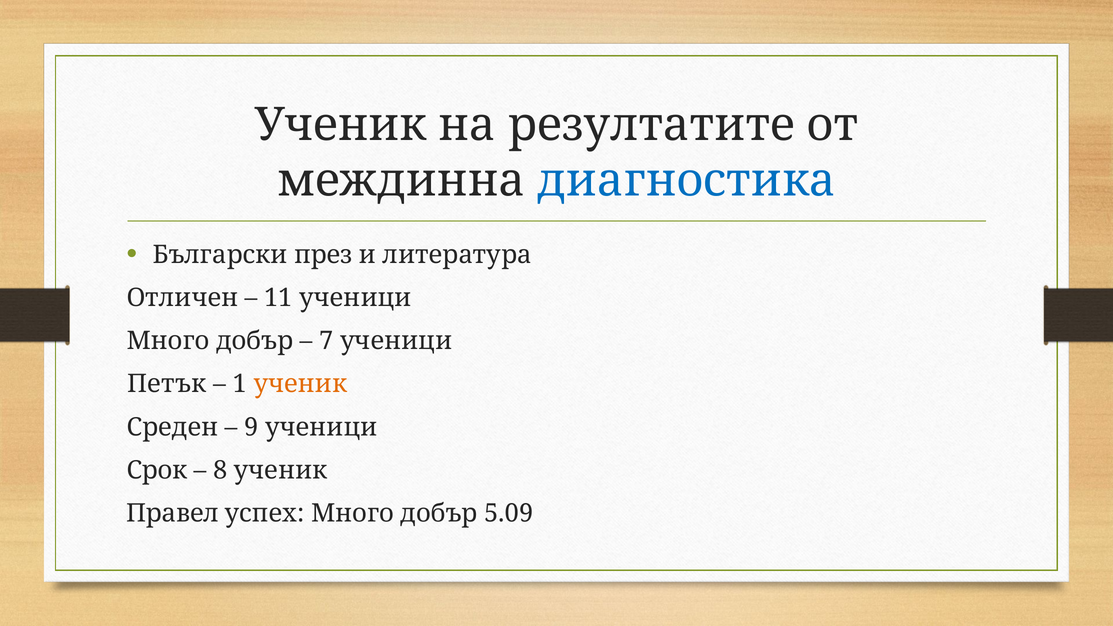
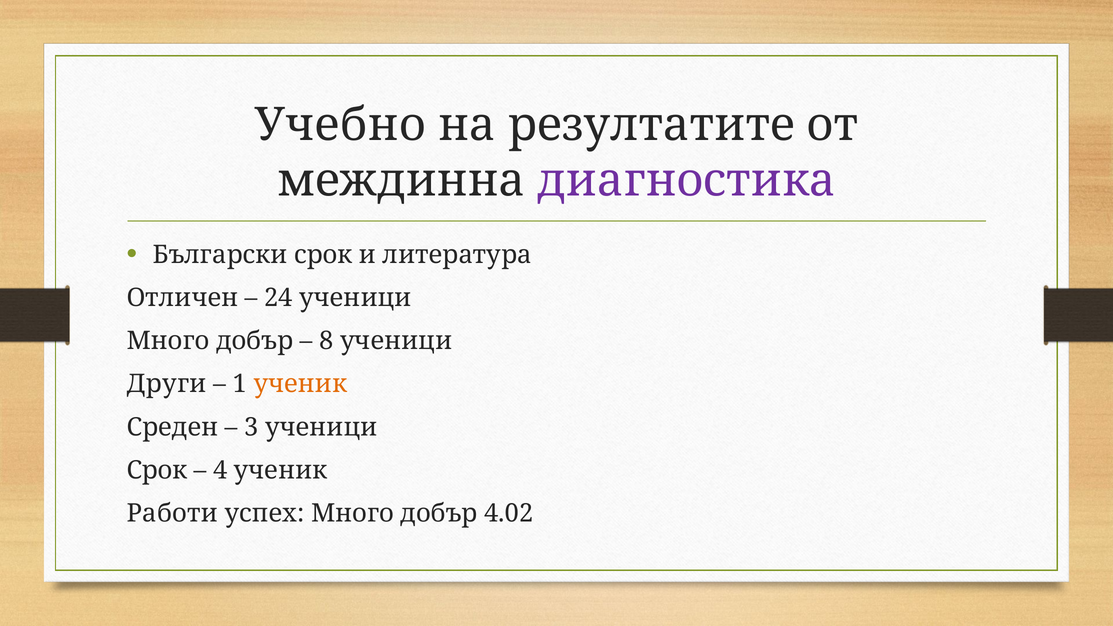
Ученик at (341, 125): Ученик -> Учебно
диагностика colour: blue -> purple
Български през: през -> срок
11: 11 -> 24
7: 7 -> 8
Петък: Петък -> Други
9: 9 -> 3
8: 8 -> 4
Правел: Правел -> Работи
5.09: 5.09 -> 4.02
